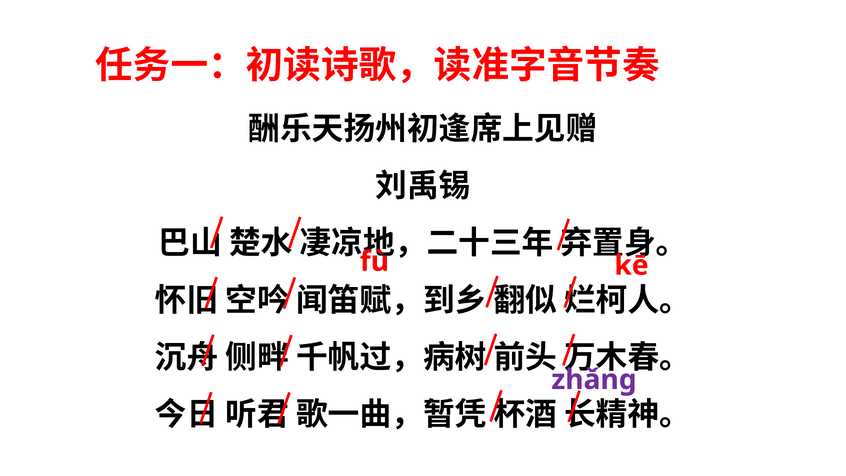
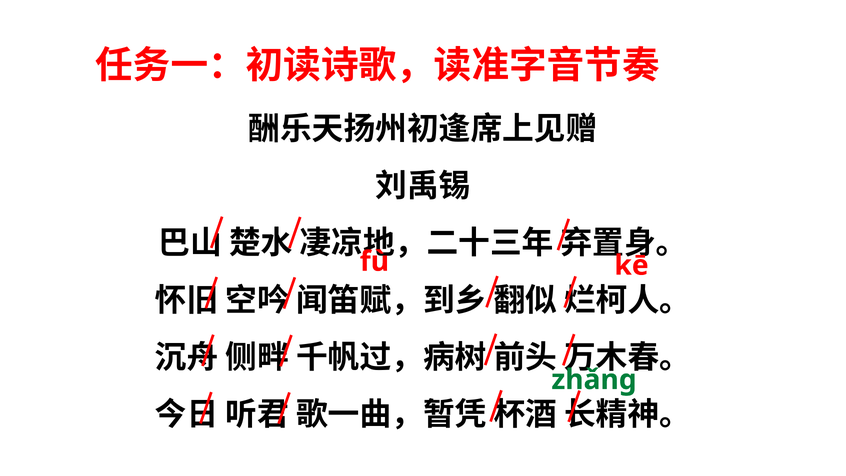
zhǎnɡ colour: purple -> green
